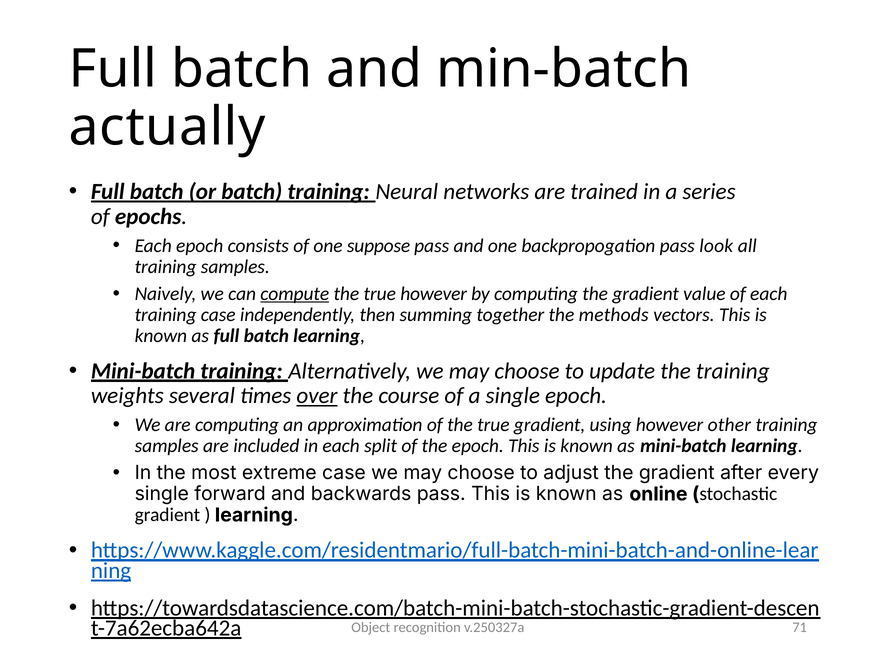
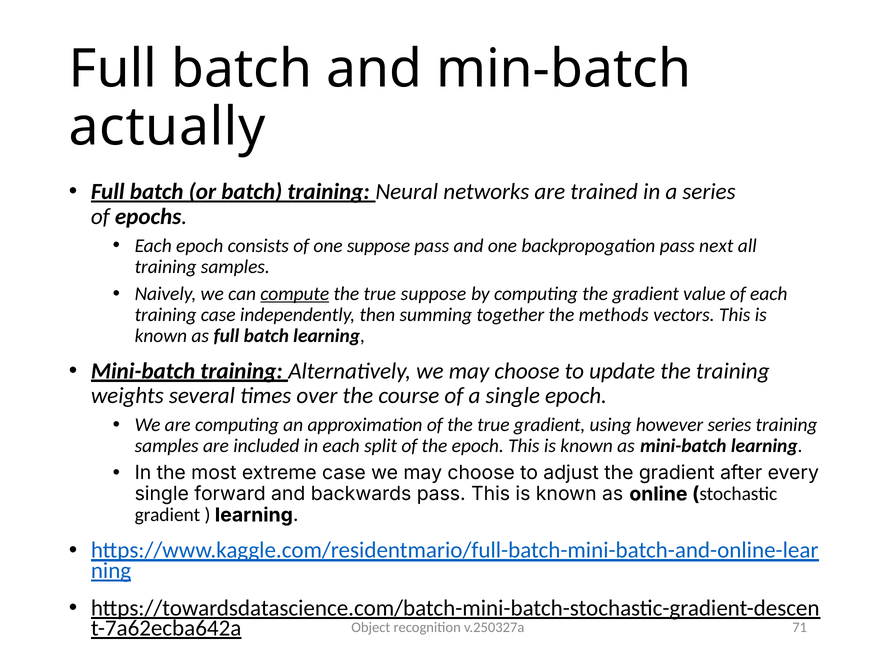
look: look -> next
true however: however -> suppose
over underline: present -> none
however other: other -> series
